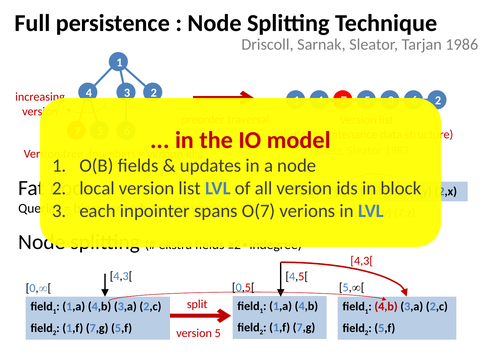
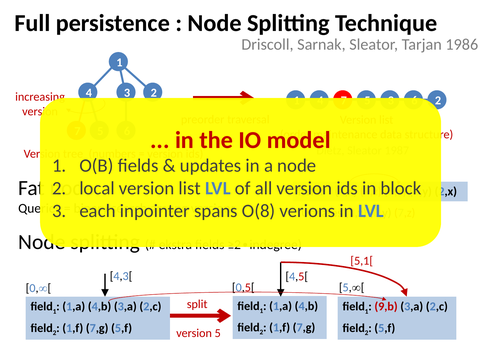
O(7: O(7 -> O(8
4,3[ at (362, 261): 4,3[ -> 5,1[
4,b at (386, 306): 4,b -> 9,b
